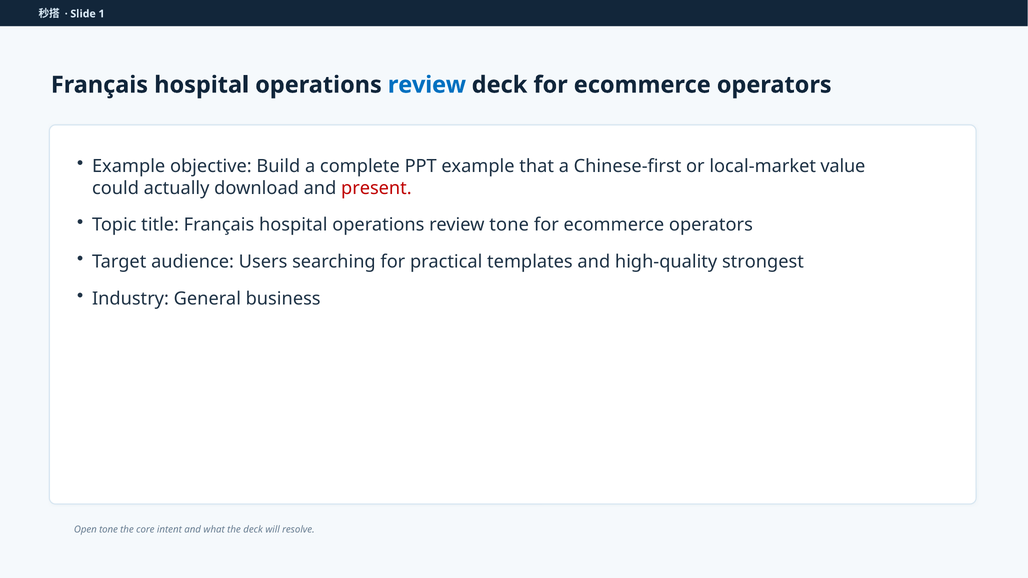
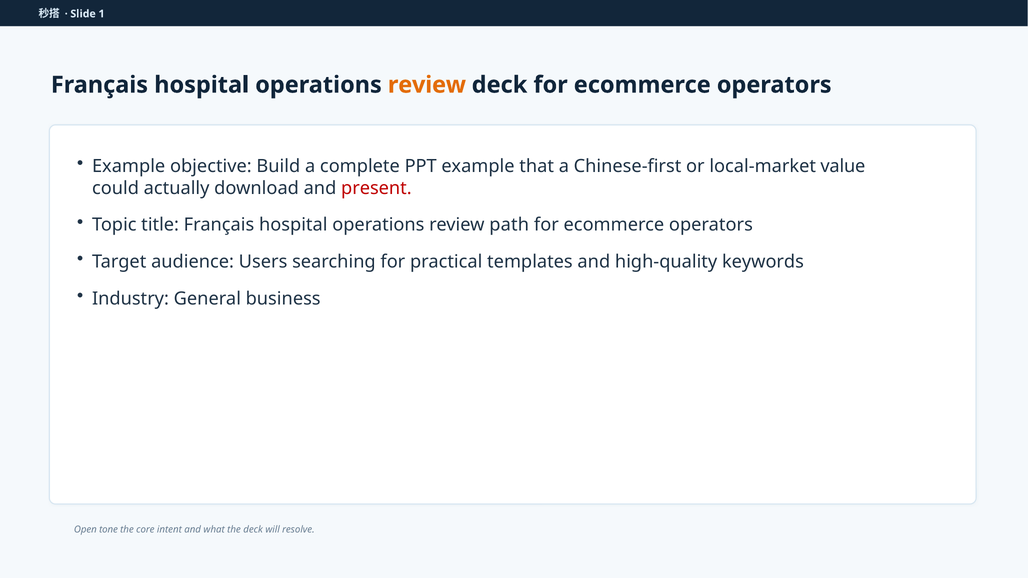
review at (427, 85) colour: blue -> orange
review tone: tone -> path
strongest: strongest -> keywords
